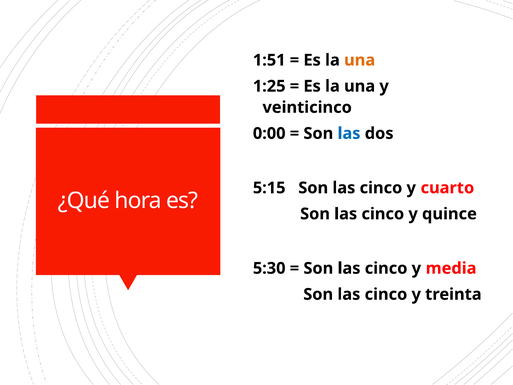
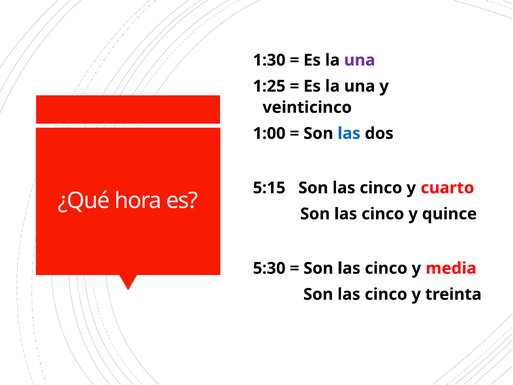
1:51: 1:51 -> 1:30
una at (360, 60) colour: orange -> purple
0:00: 0:00 -> 1:00
